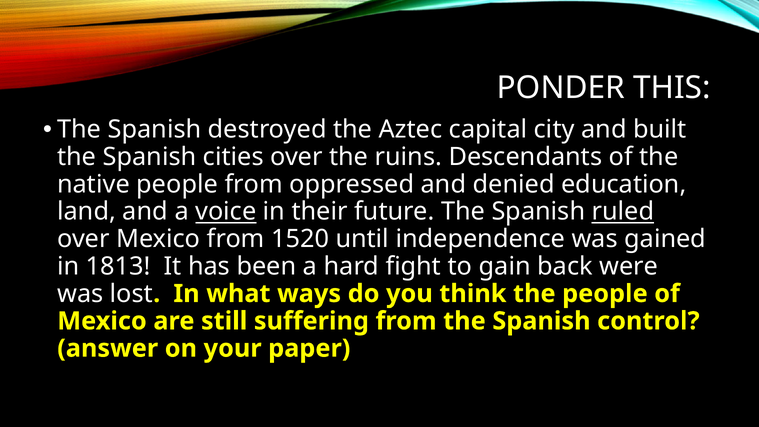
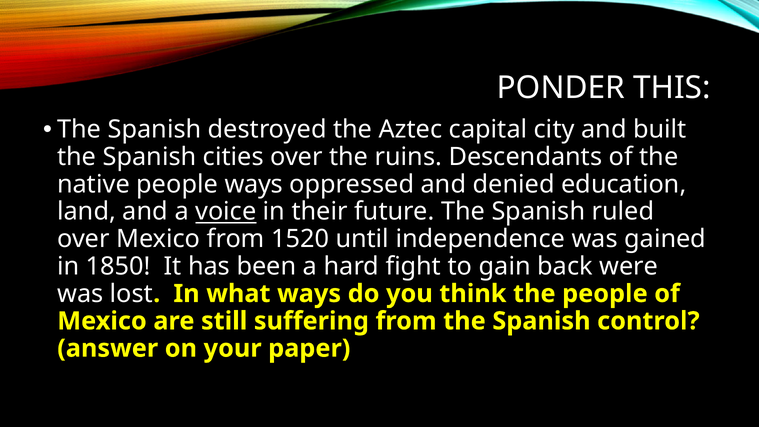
people from: from -> ways
ruled underline: present -> none
1813: 1813 -> 1850
